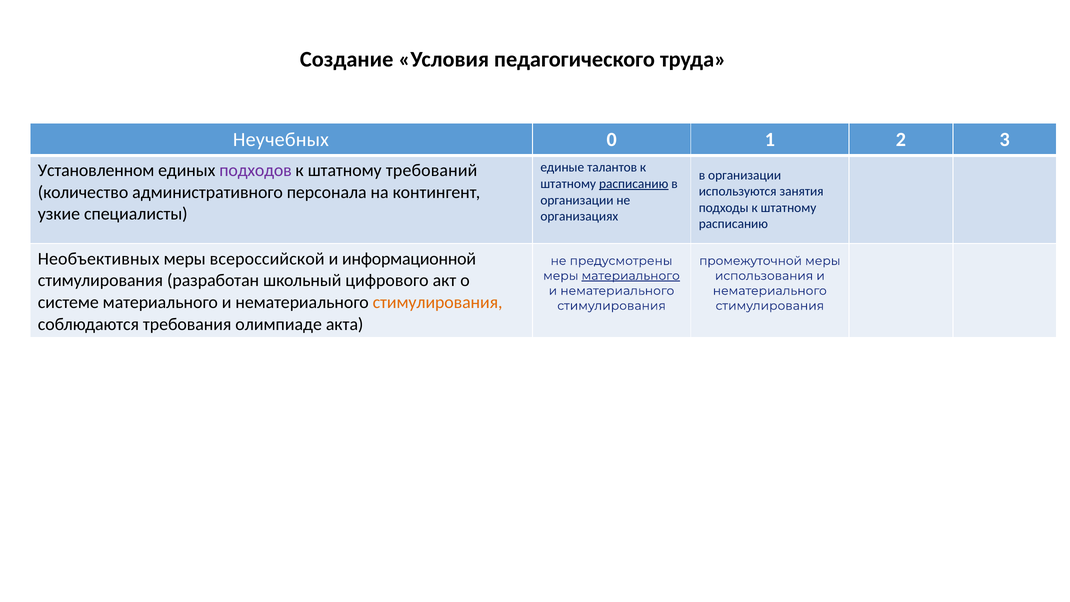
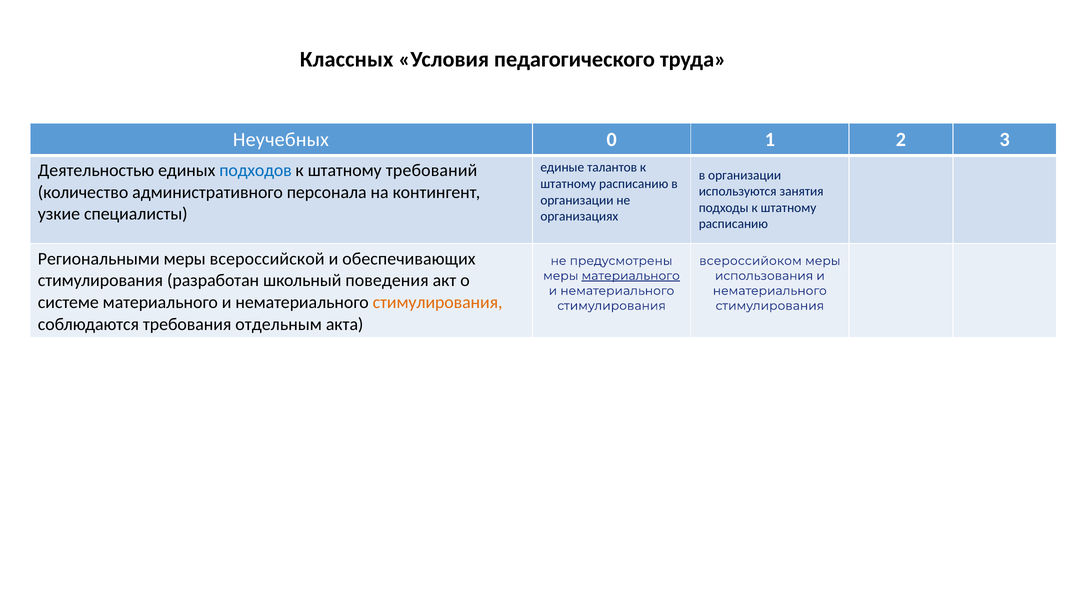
Создание: Создание -> Классных
Установленном: Установленном -> Деятельностью
подходов colour: purple -> blue
расписанию at (634, 184) underline: present -> none
Необъективных: Необъективных -> Региональными
информационной: информационной -> обеспечивающих
промежуточной: промежуточной -> всероссийоком
цифрового: цифрового -> поведения
олимпиаде: олимпиаде -> отдельным
